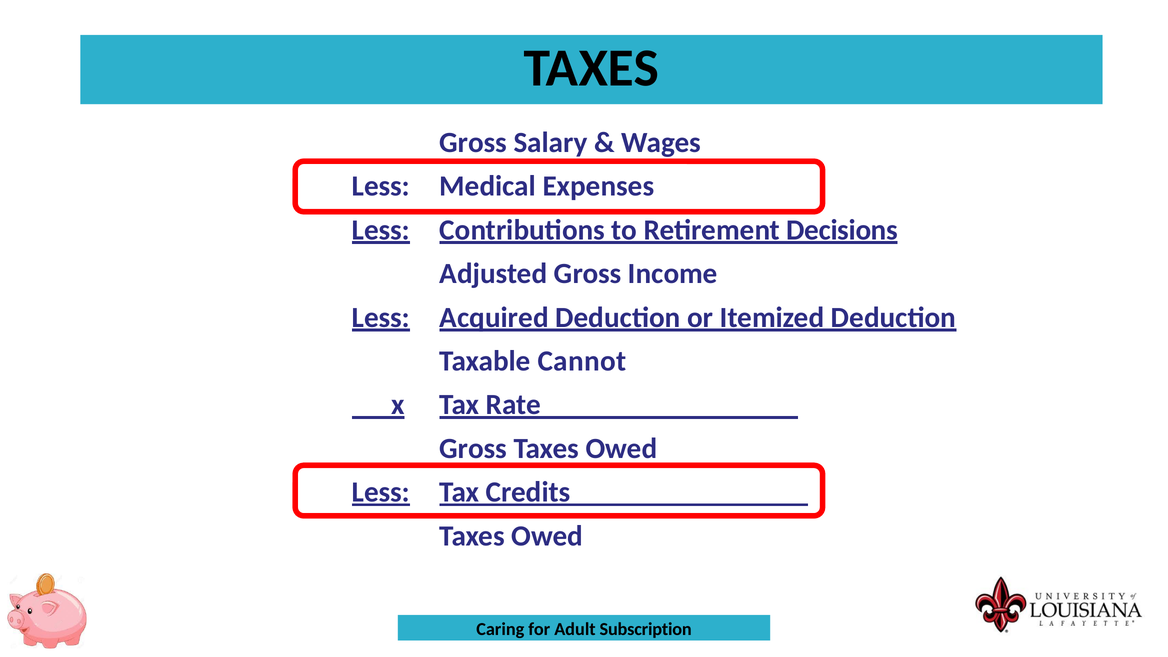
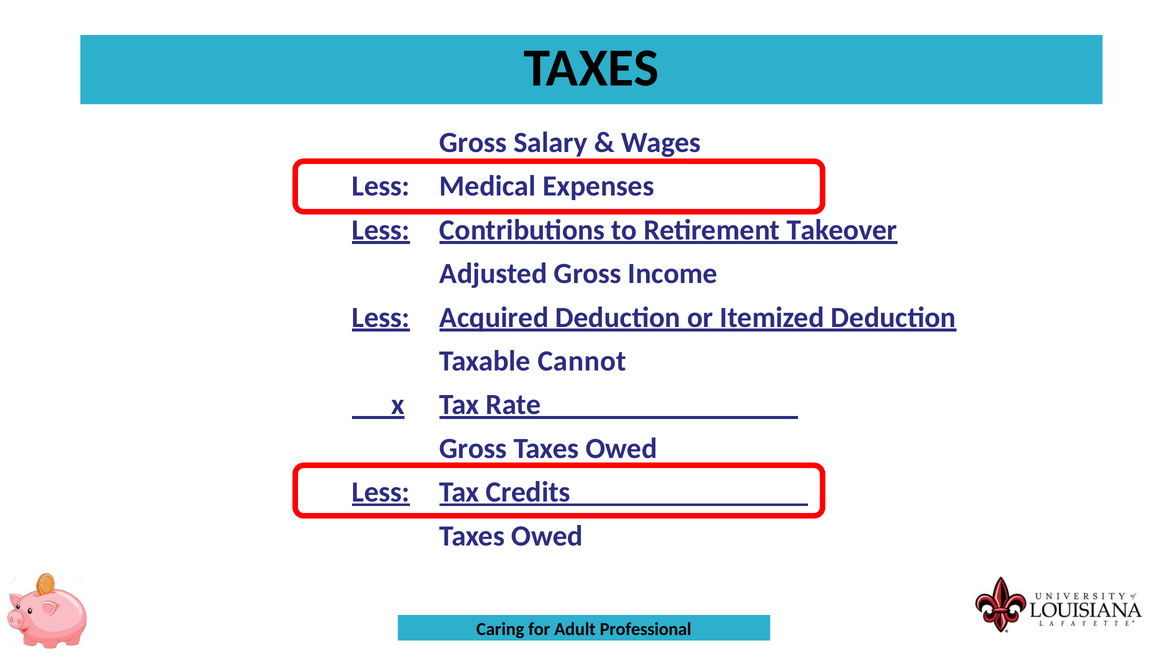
Decisions: Decisions -> Takeover
Subscription: Subscription -> Professional
